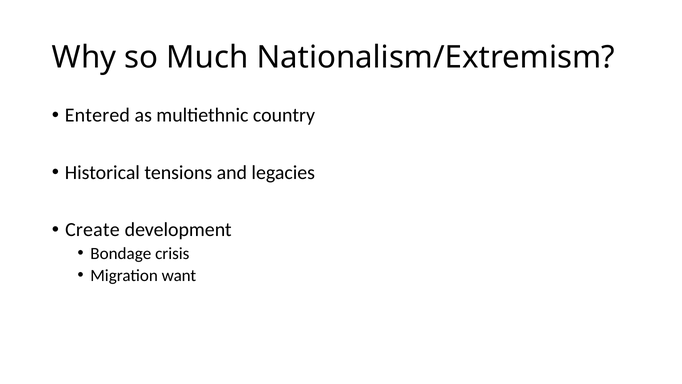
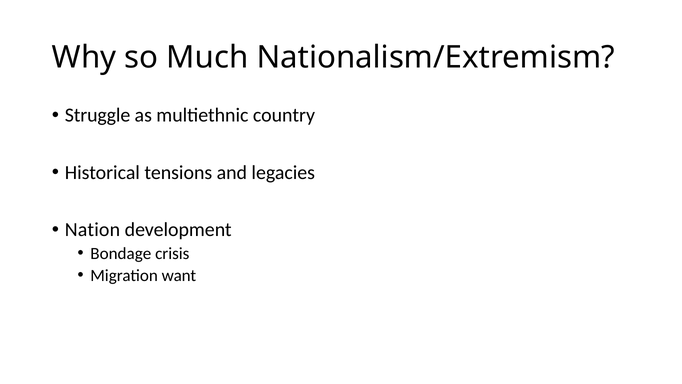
Entered: Entered -> Struggle
Create: Create -> Nation
